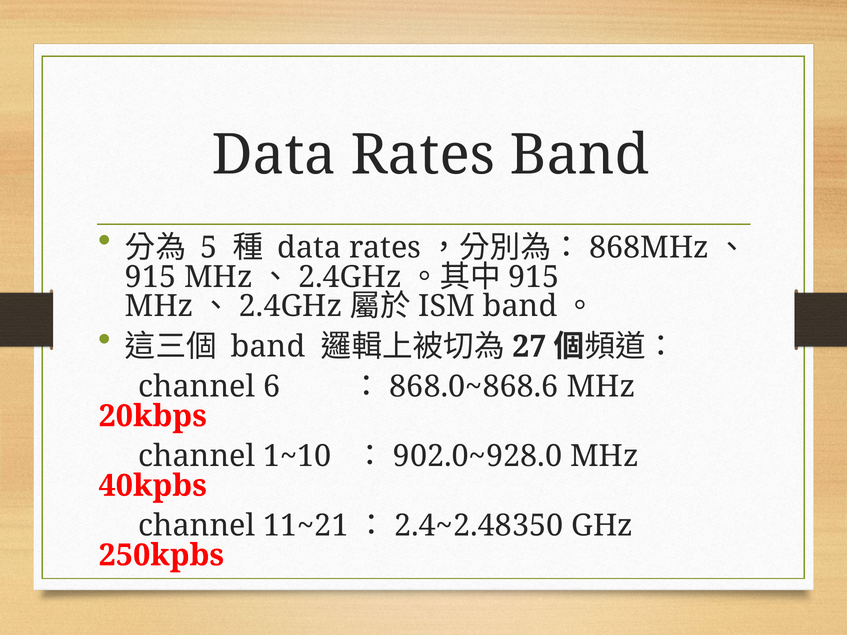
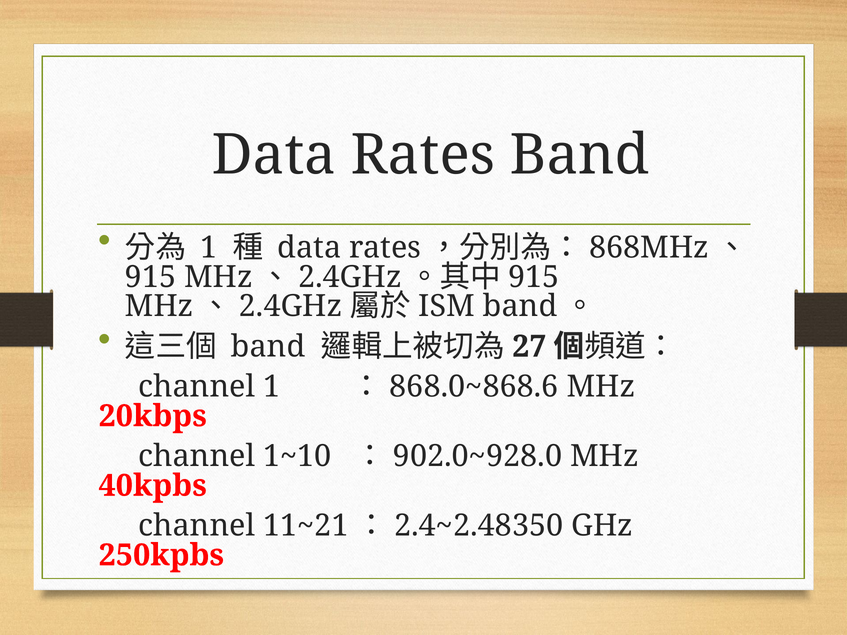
5 at (209, 248): 5 -> 1
channel 6: 6 -> 1
